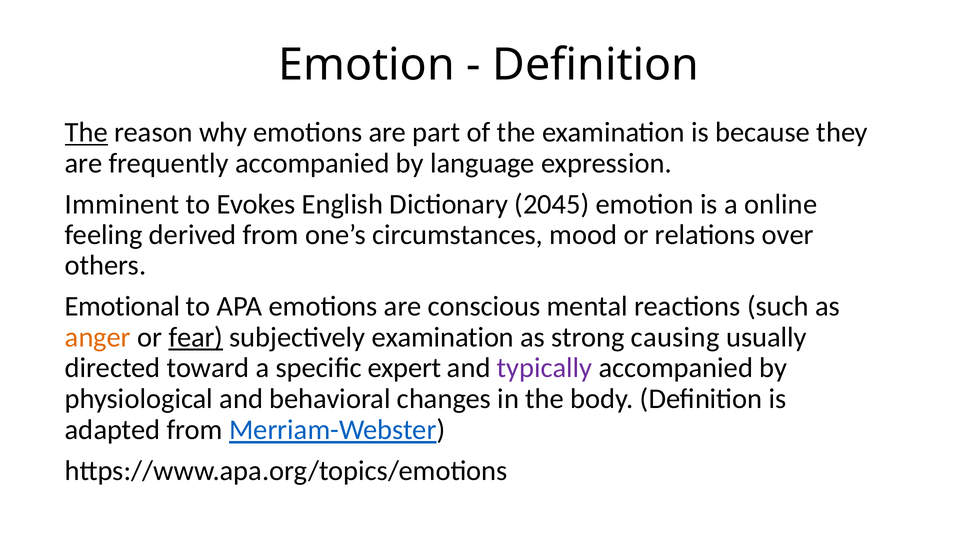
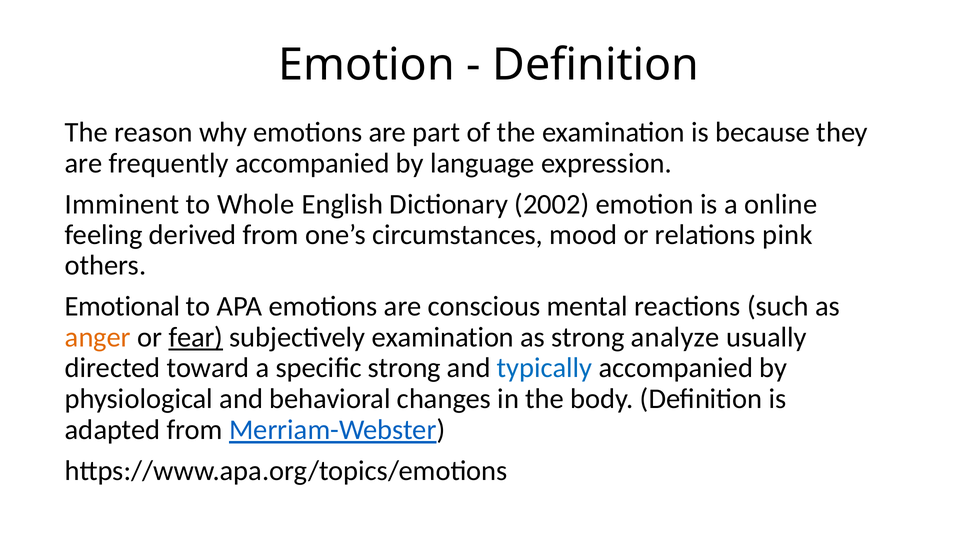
The at (86, 132) underline: present -> none
Evokes: Evokes -> Whole
2045: 2045 -> 2002
over: over -> pink
causing: causing -> analyze
specific expert: expert -> strong
typically colour: purple -> blue
